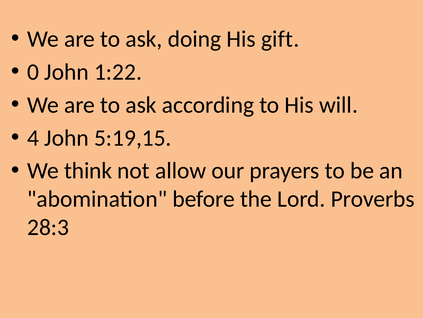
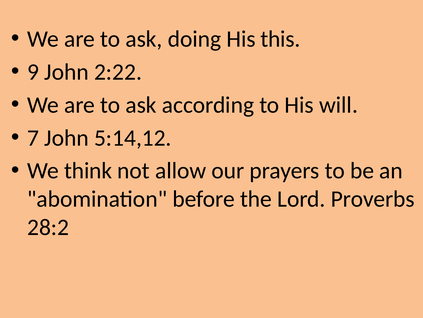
gift: gift -> this
0: 0 -> 9
1:22: 1:22 -> 2:22
4: 4 -> 7
5:19,15: 5:19,15 -> 5:14,12
28:3: 28:3 -> 28:2
